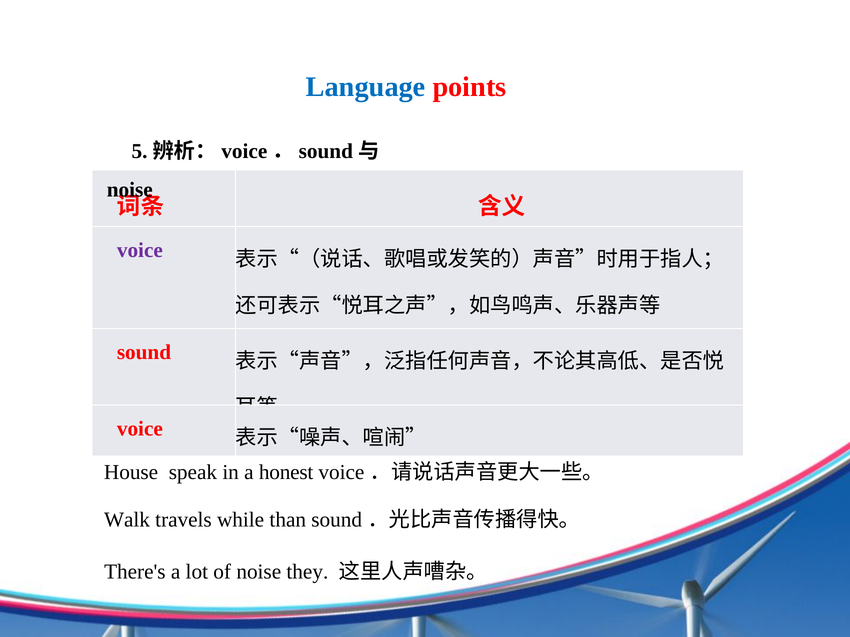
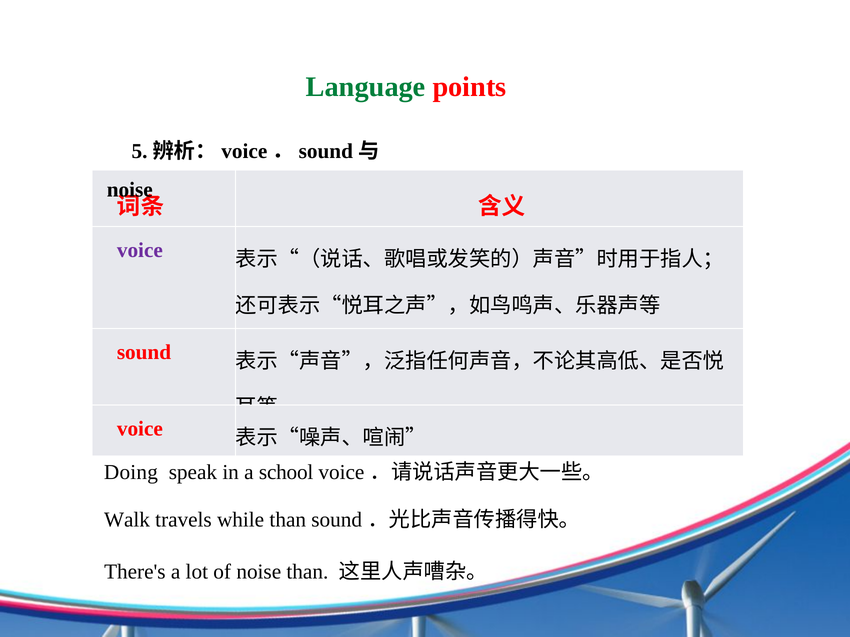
Language colour: blue -> green
House: House -> Doing
honest: honest -> school
noise they: they -> than
